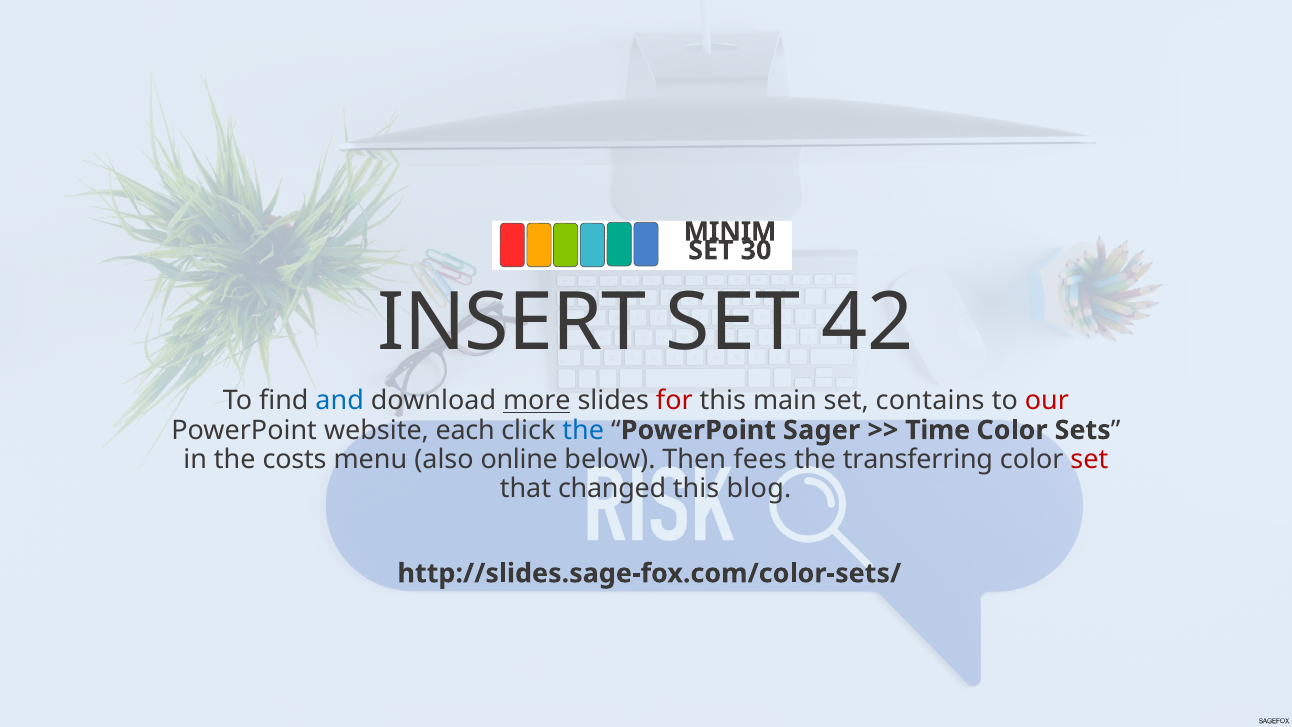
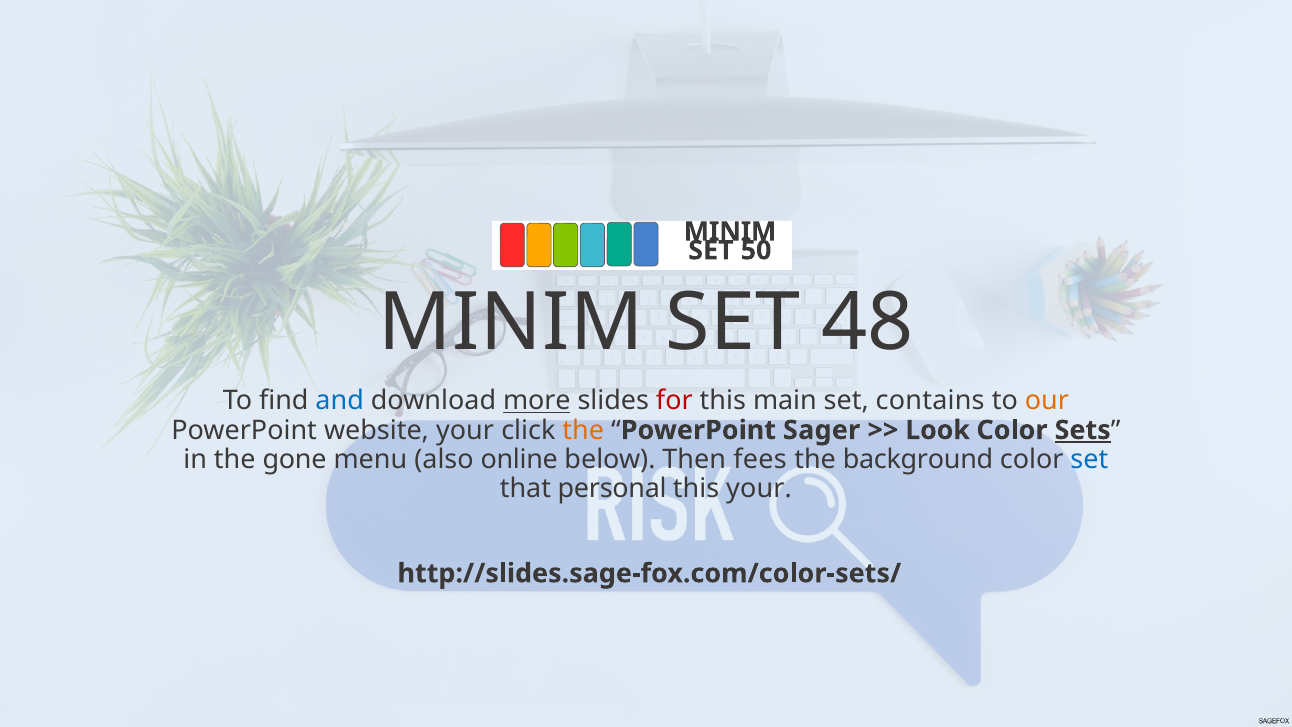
30: 30 -> 50
INSERT at (512, 323): INSERT -> MINIM
42: 42 -> 48
our colour: red -> orange
website each: each -> your
the at (583, 430) colour: blue -> orange
Time: Time -> Look
Sets underline: none -> present
costs: costs -> gone
transferring: transferring -> background
set at (1089, 459) colour: red -> blue
changed: changed -> personal
this blog: blog -> your
